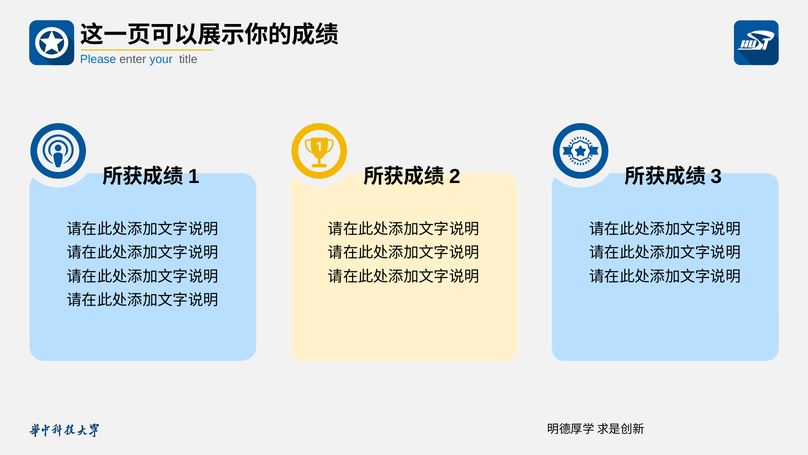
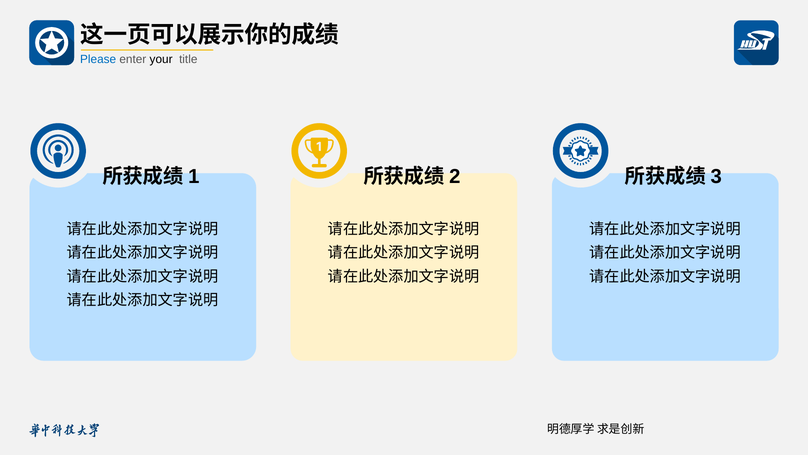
your colour: blue -> black
